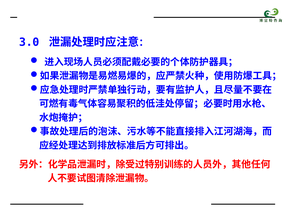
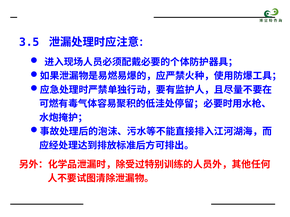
3.0: 3.0 -> 3.5
